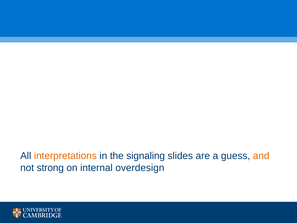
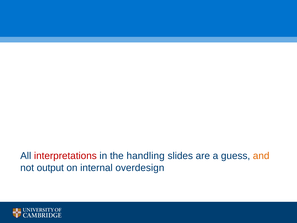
interpretations colour: orange -> red
signaling: signaling -> handling
strong: strong -> output
